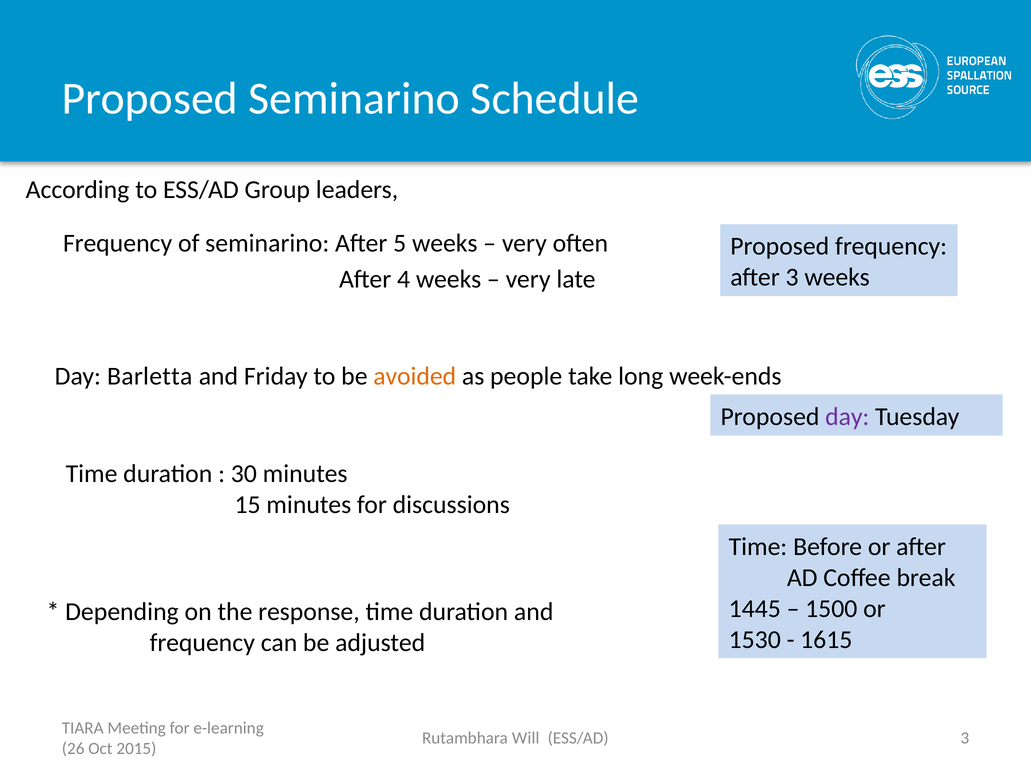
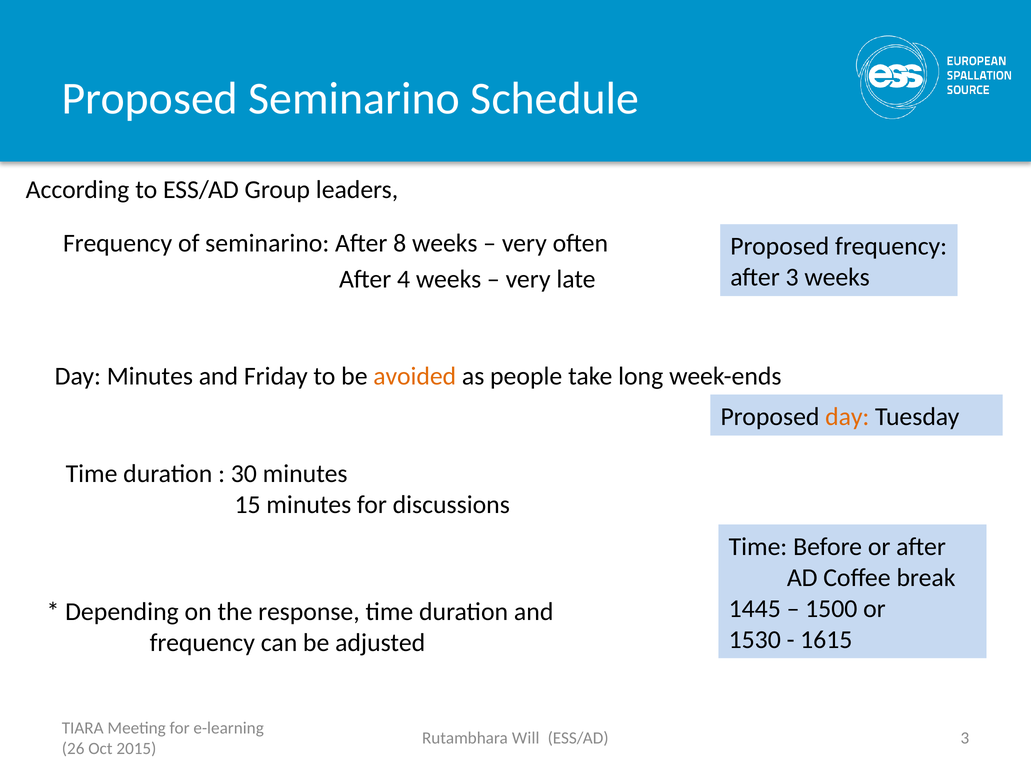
5: 5 -> 8
Day Barletta: Barletta -> Minutes
day at (847, 417) colour: purple -> orange
